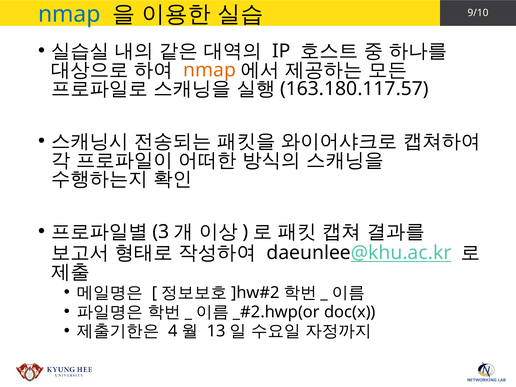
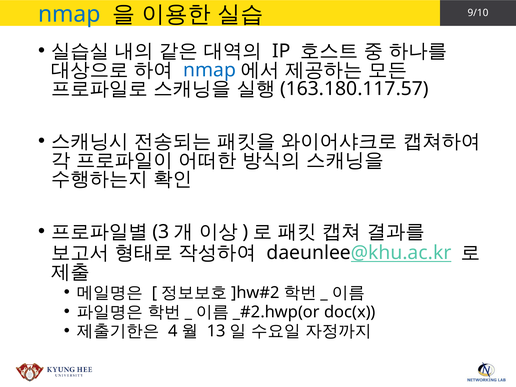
nmap at (210, 70) colour: orange -> blue
